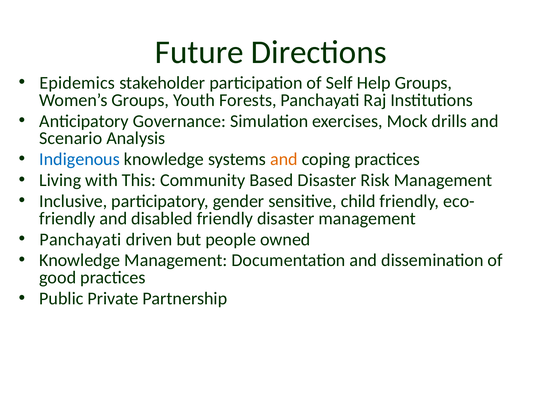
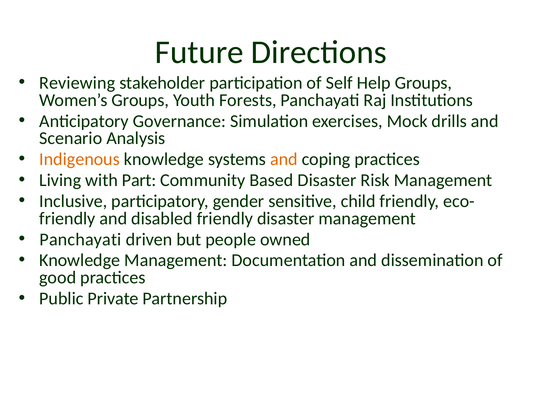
Epidemics: Epidemics -> Reviewing
Indigenous colour: blue -> orange
This: This -> Part
